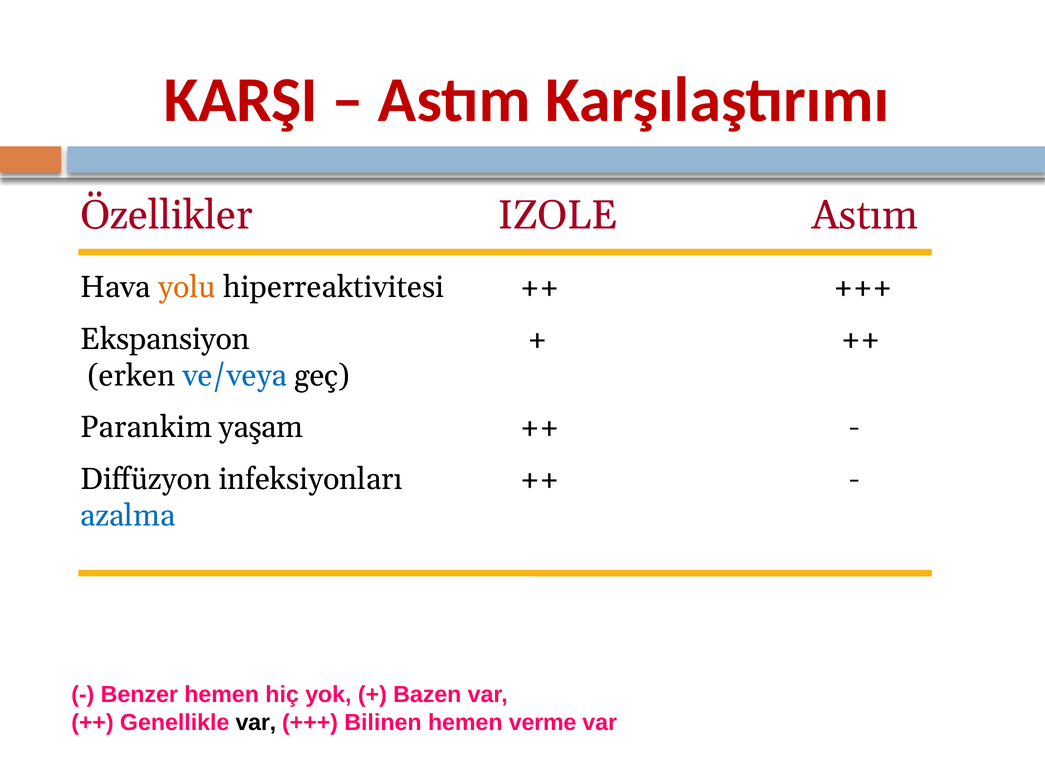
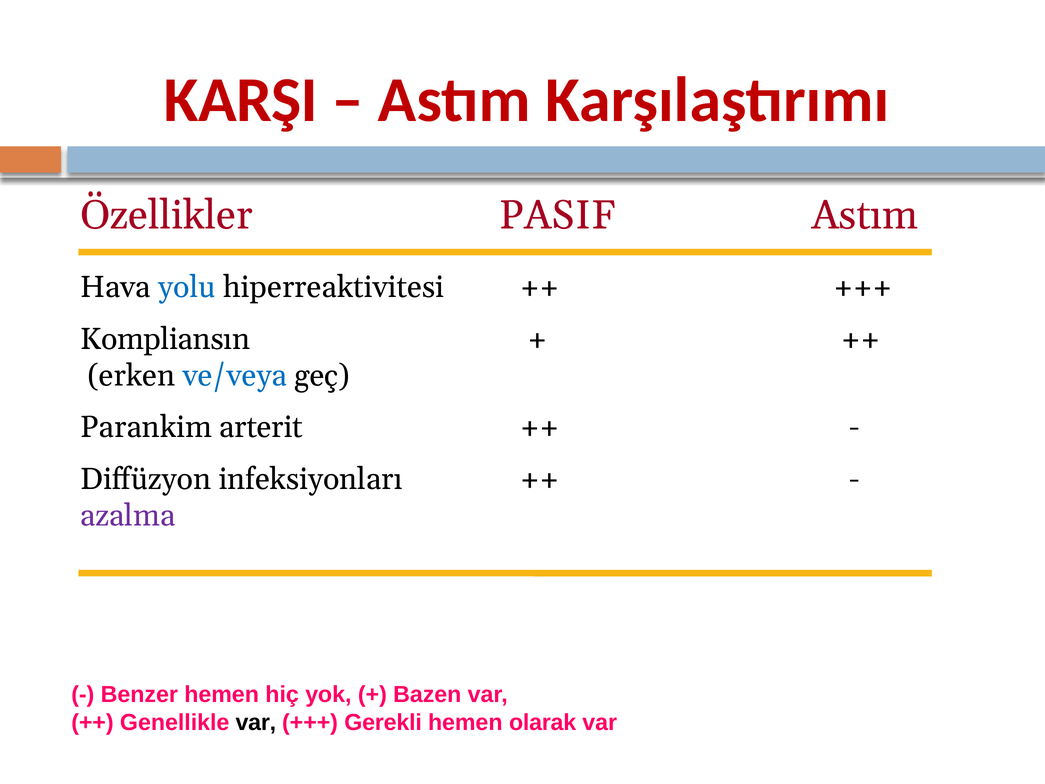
IZOLE: IZOLE -> PASIF
yolu colour: orange -> blue
Ekspansiyon: Ekspansiyon -> Kompliansın
yaşam: yaşam -> arterit
azalma colour: blue -> purple
Bilinen: Bilinen -> Gerekli
verme: verme -> olarak
